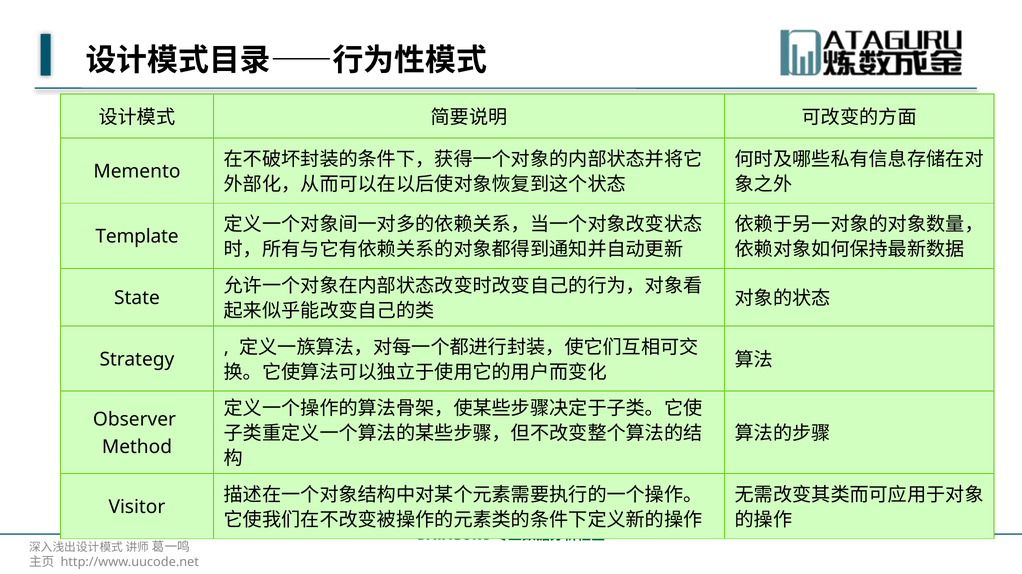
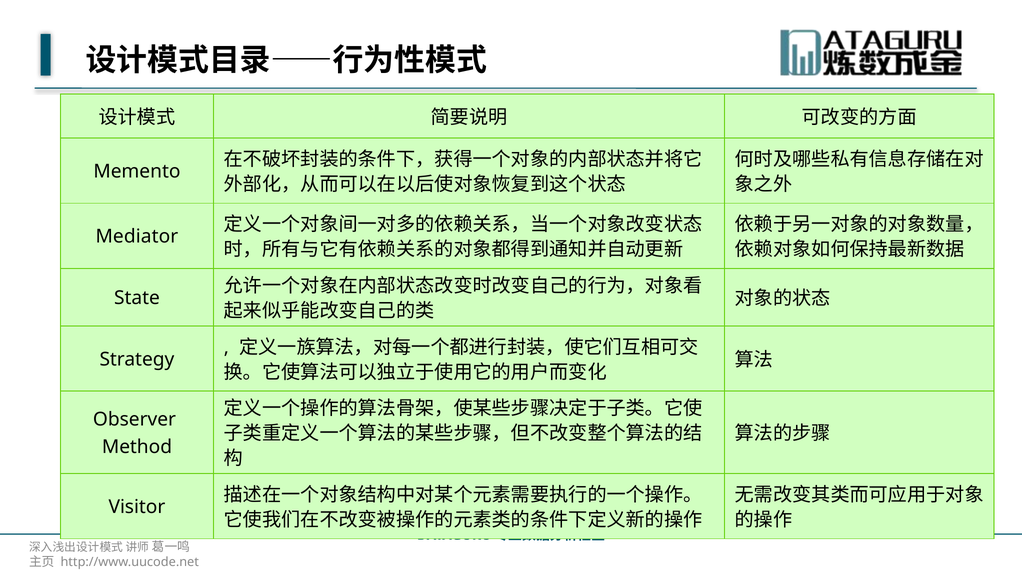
Template: Template -> Mediator
